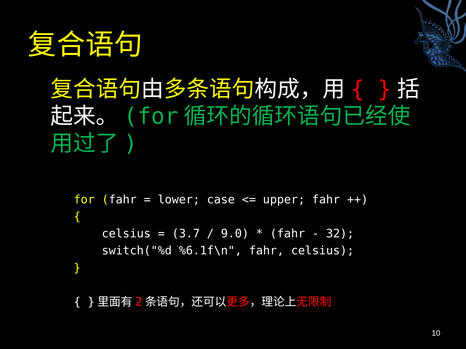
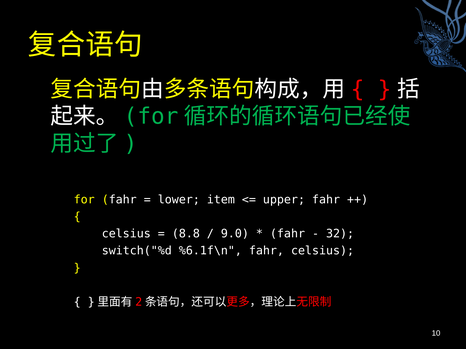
case: case -> item
3.7: 3.7 -> 8.8
